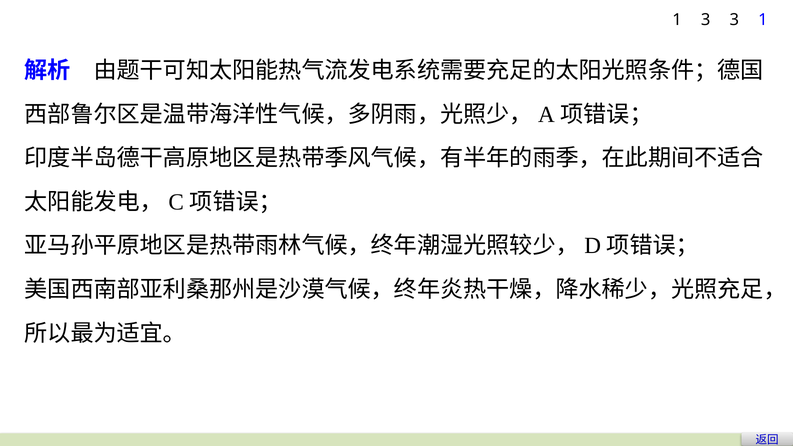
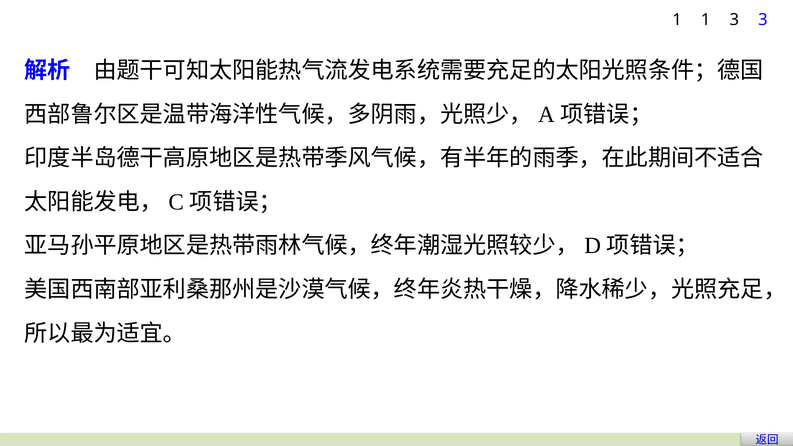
1 3: 3 -> 1
3 1: 1 -> 3
